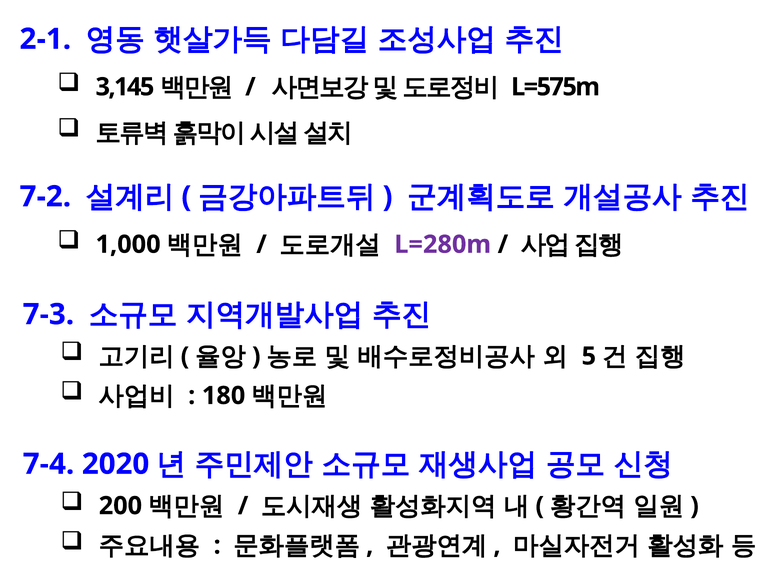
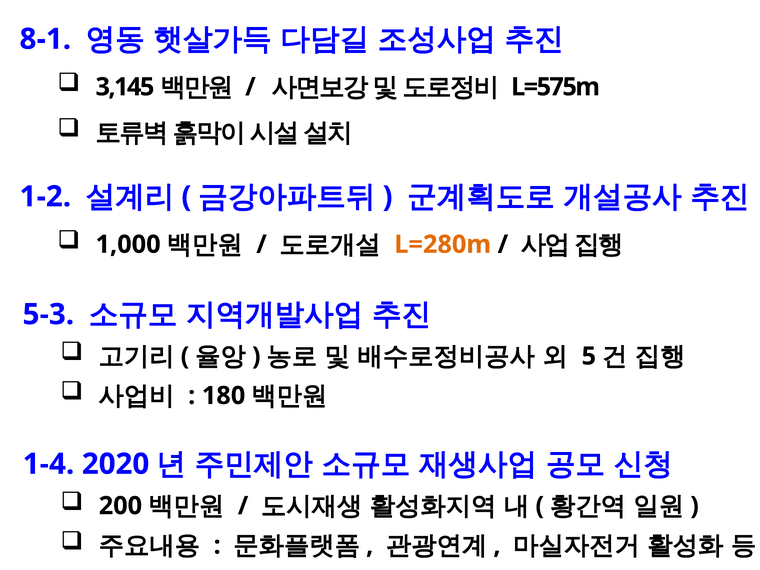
2-1: 2-1 -> 8-1
7-2: 7-2 -> 1-2
L=280m colour: purple -> orange
7-3: 7-3 -> 5-3
7-4: 7-4 -> 1-4
